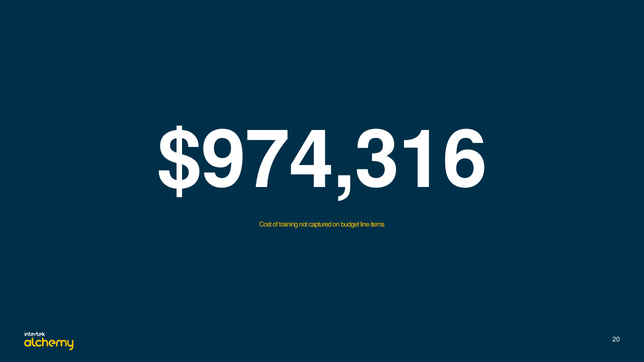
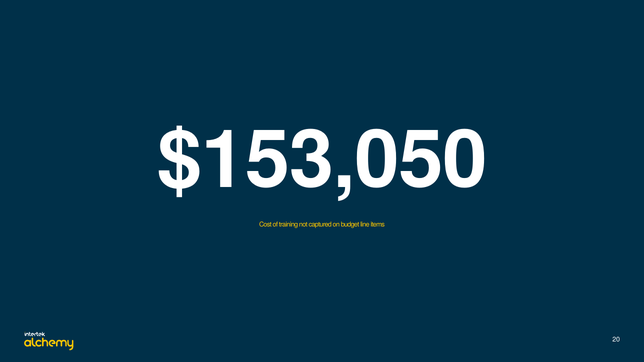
$974,316: $974,316 -> $153,050
